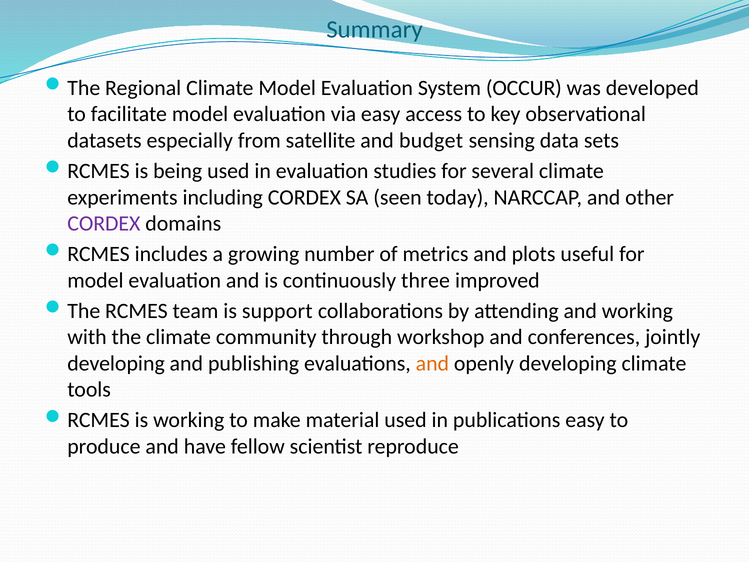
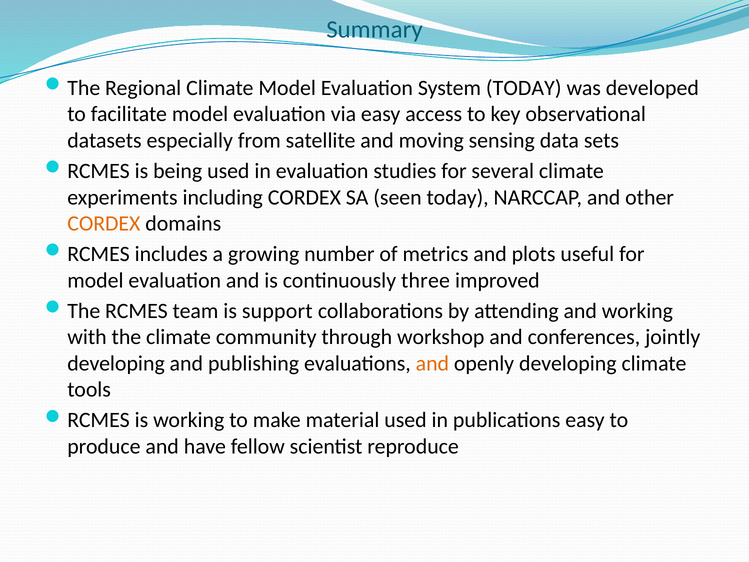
System OCCUR: OCCUR -> TODAY
budget: budget -> moving
CORDEX at (104, 223) colour: purple -> orange
